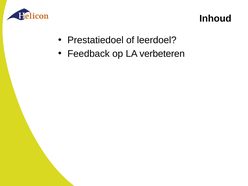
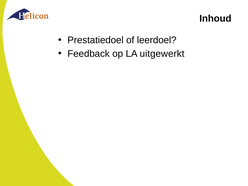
verbeteren: verbeteren -> uitgewerkt
